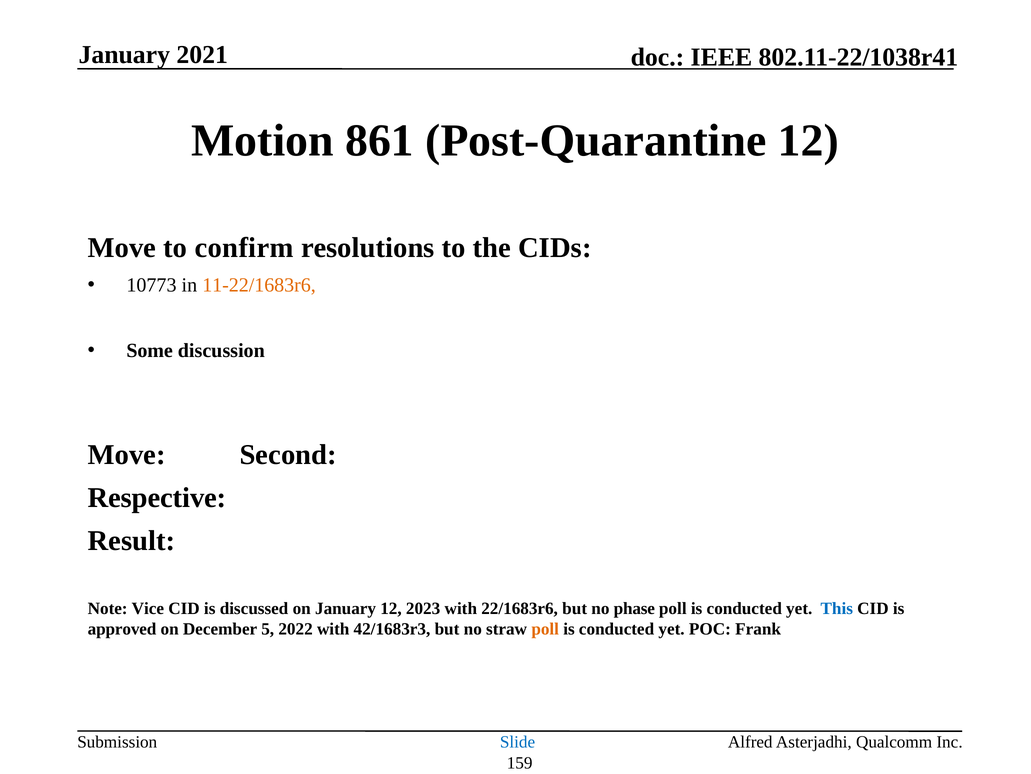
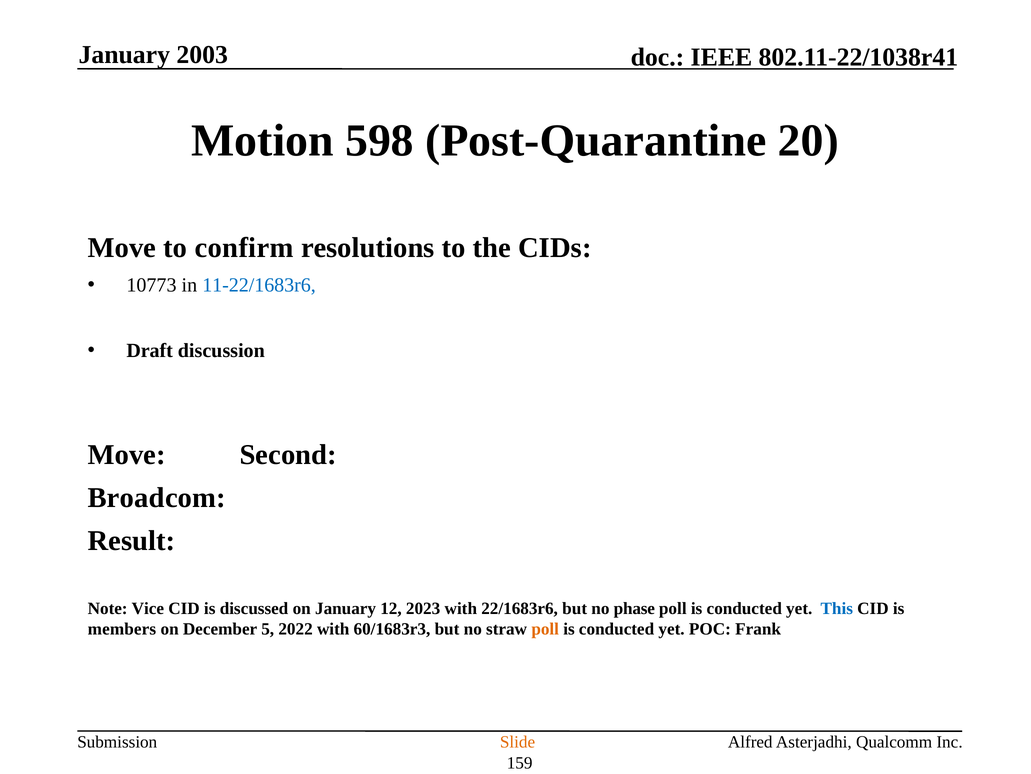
2021: 2021 -> 2003
861: 861 -> 598
Post-Quarantine 12: 12 -> 20
11-22/1683r6 colour: orange -> blue
Some: Some -> Draft
Respective: Respective -> Broadcom
approved: approved -> members
42/1683r3: 42/1683r3 -> 60/1683r3
Slide colour: blue -> orange
